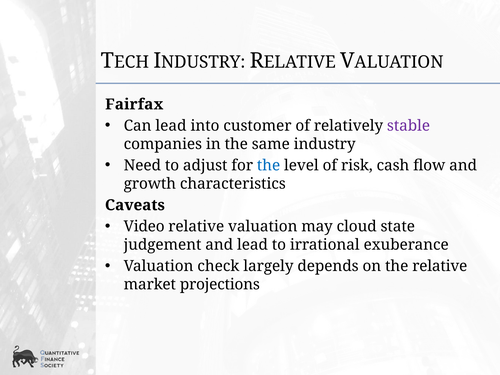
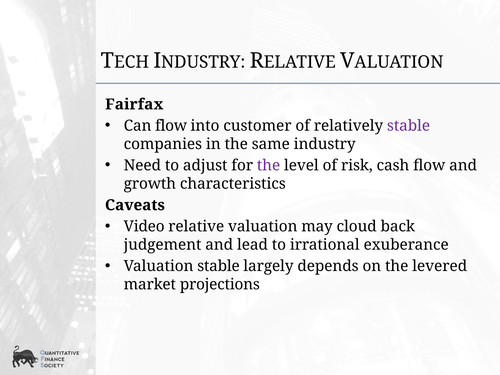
Can lead: lead -> flow
the at (269, 165) colour: blue -> purple
state: state -> back
Valuation check: check -> stable
the relative: relative -> levered
